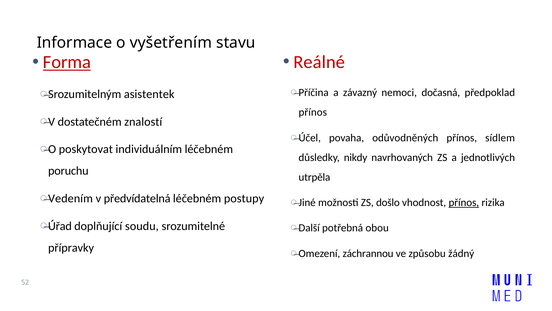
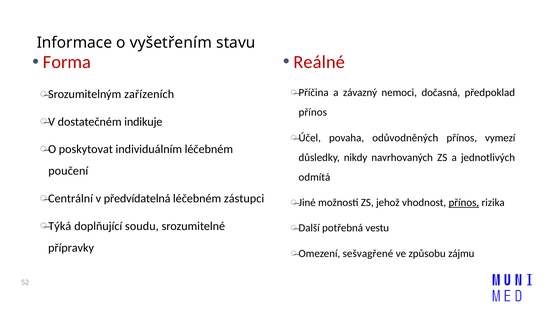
Forma underline: present -> none
asistentek: asistentek -> zařízeních
znalostí: znalostí -> indikuje
sídlem: sídlem -> vymezí
poruchu: poruchu -> poučení
utrpěla: utrpěla -> odmítá
Vedením: Vedením -> Centrální
postupy: postupy -> zástupci
došlo: došlo -> jehož
Úřad: Úřad -> Týká
obou: obou -> vestu
záchrannou: záchrannou -> sešvagřené
žádný: žádný -> zájmu
